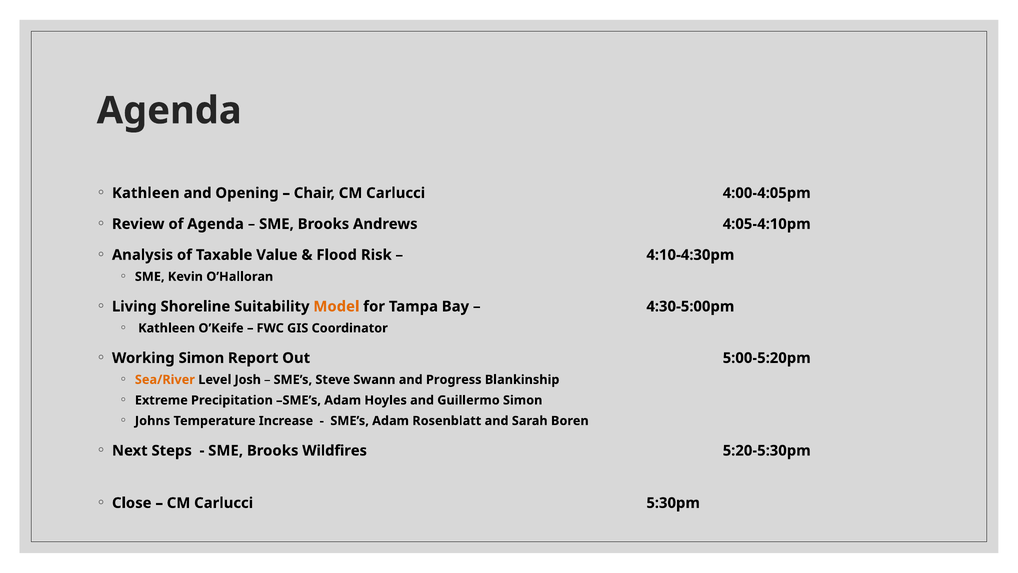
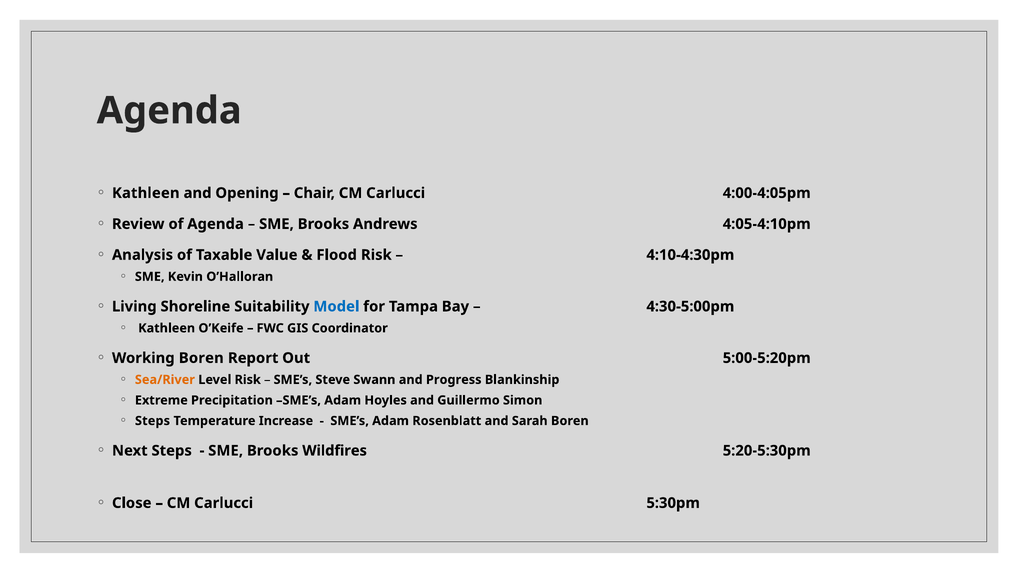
Model colour: orange -> blue
Working Simon: Simon -> Boren
Level Josh: Josh -> Risk
Johns at (153, 421): Johns -> Steps
